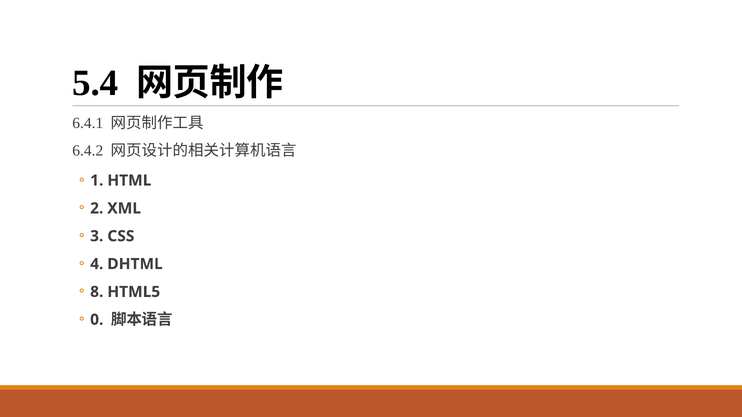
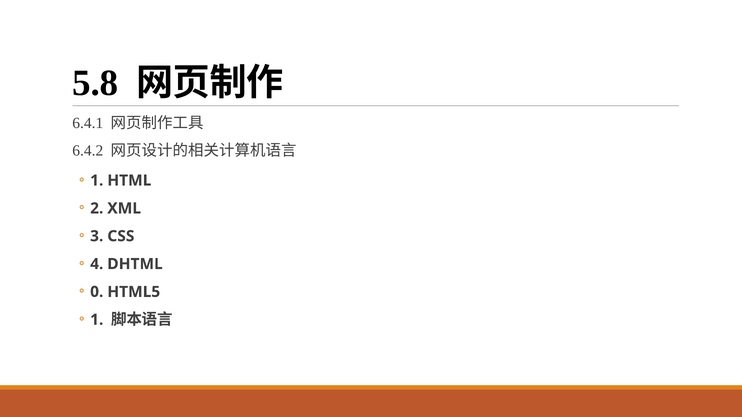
5.4: 5.4 -> 5.8
8: 8 -> 0
0 at (97, 320): 0 -> 1
